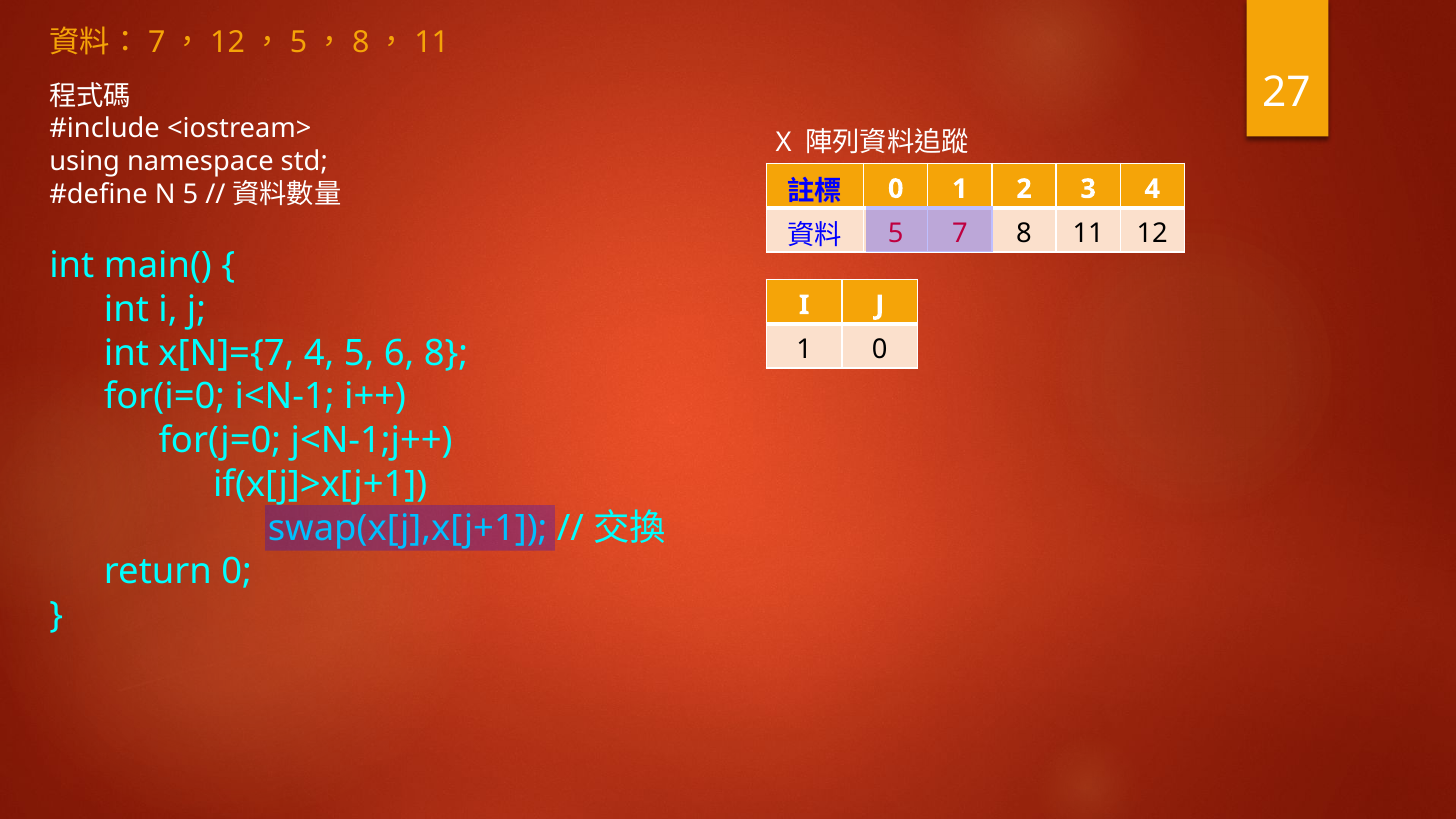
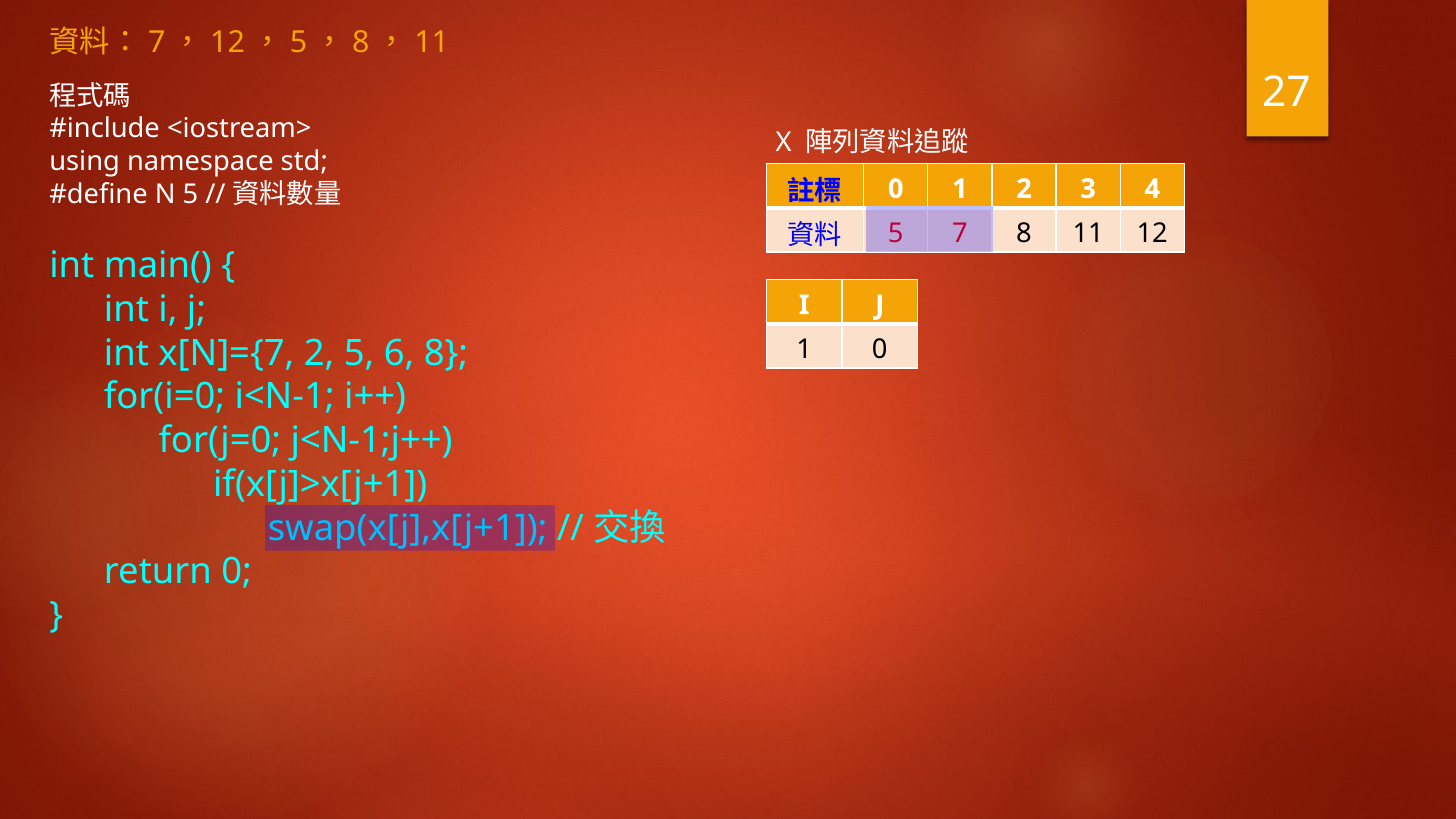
x[N]={7 4: 4 -> 2
